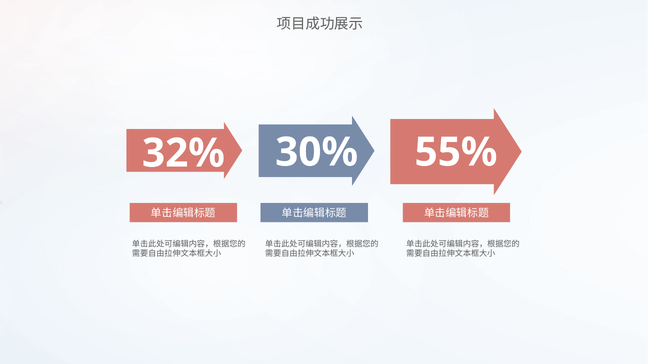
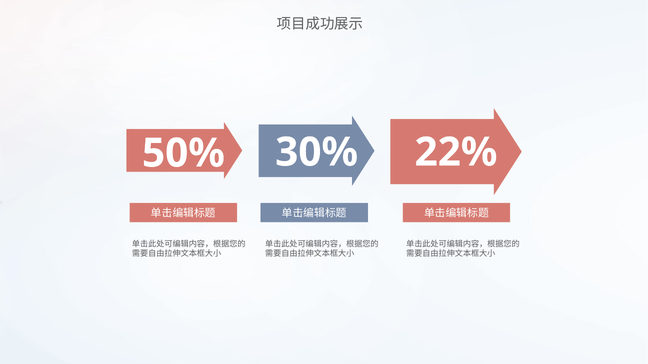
32%: 32% -> 50%
55%: 55% -> 22%
